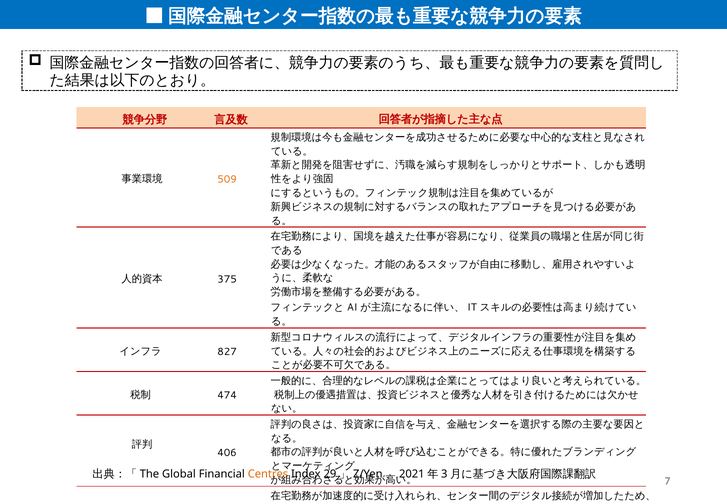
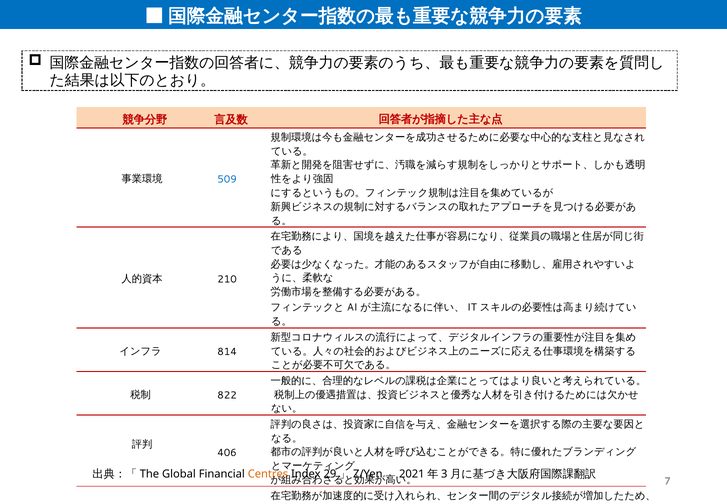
509 colour: orange -> blue
375: 375 -> 210
827: 827 -> 814
474: 474 -> 822
